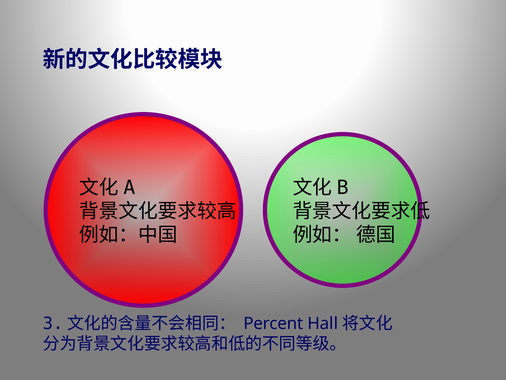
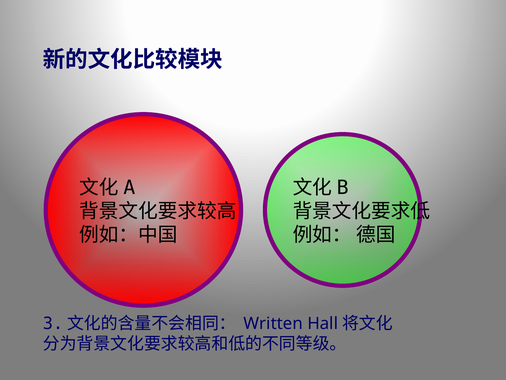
Percent: Percent -> Written
